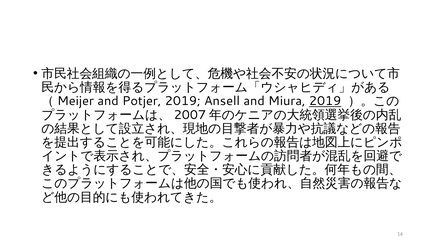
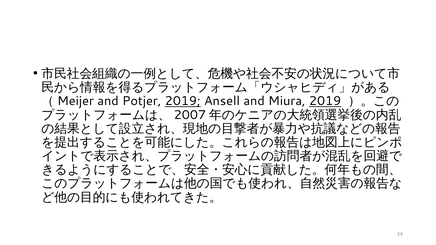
2019 at (183, 101) underline: none -> present
